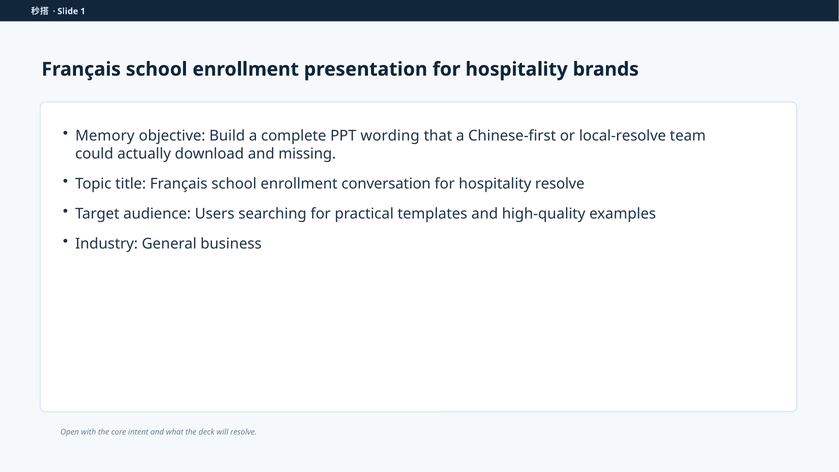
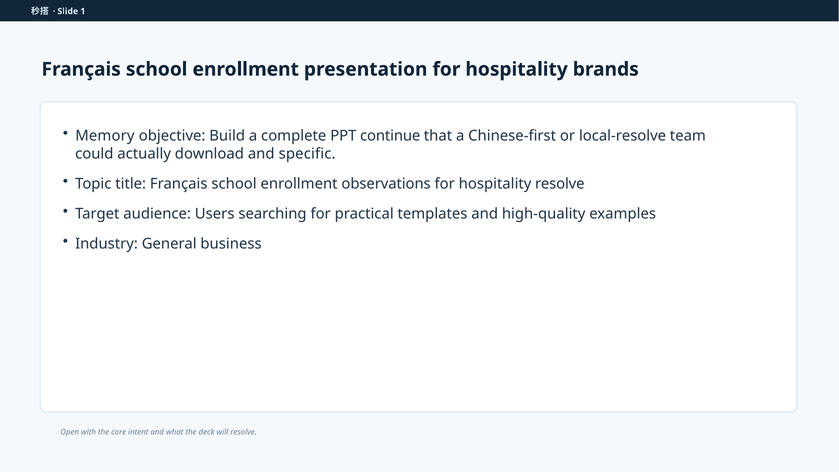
wording: wording -> continue
missing: missing -> specific
conversation: conversation -> observations
